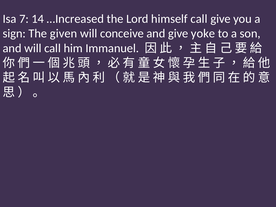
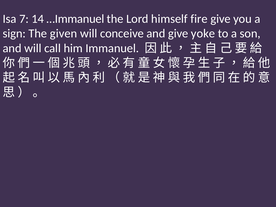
…Increased: …Increased -> …Immanuel
himself call: call -> fire
